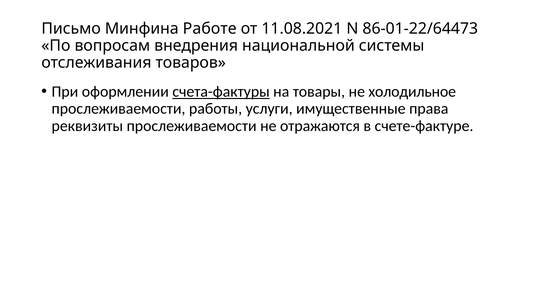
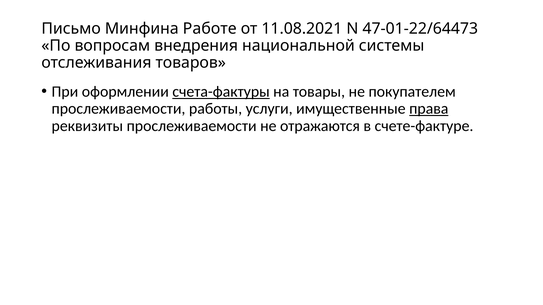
86-01-22/64473: 86-01-22/64473 -> 47-01-22/64473
холодильное: холодильное -> покупателем
права underline: none -> present
